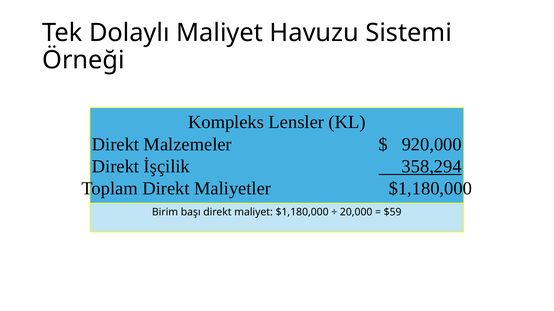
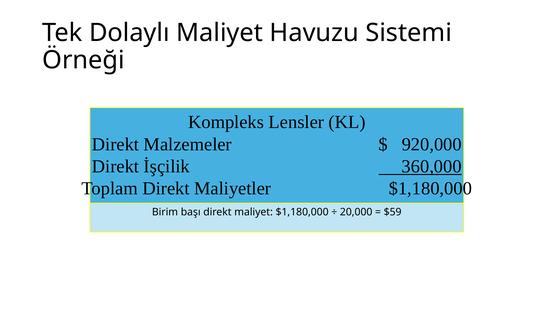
358,294: 358,294 -> 360,000
